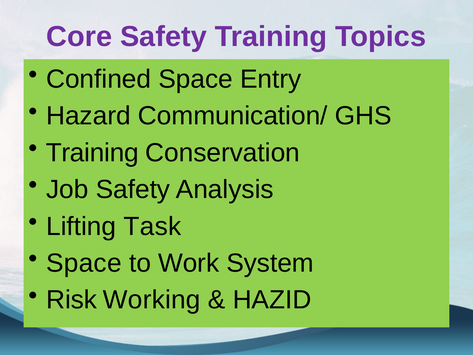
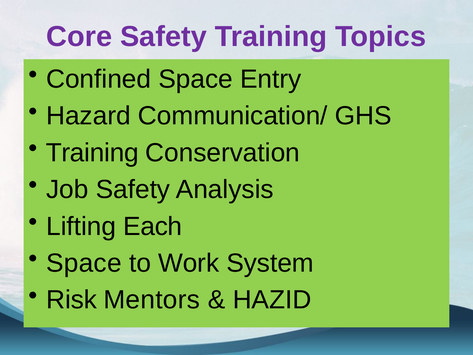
Task: Task -> Each
Working: Working -> Mentors
